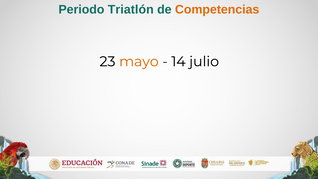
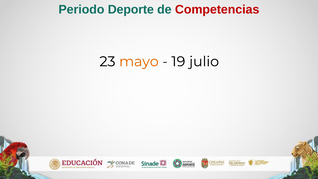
Triatlón: Triatlón -> Deporte
Competencias colour: orange -> red
14: 14 -> 19
